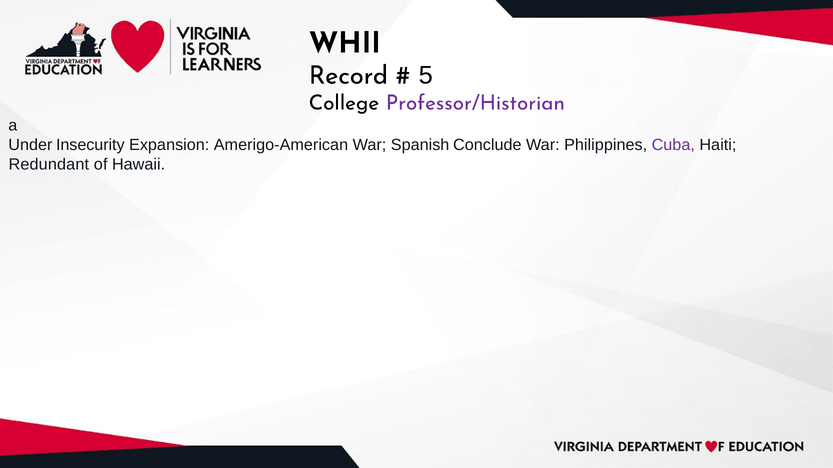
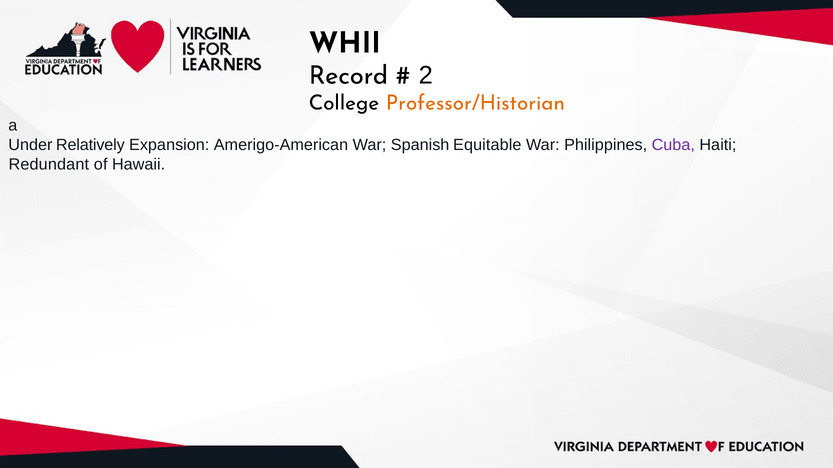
5: 5 -> 2
Professor/Historian colour: purple -> orange
Insecurity: Insecurity -> Relatively
Conclude: Conclude -> Equitable
